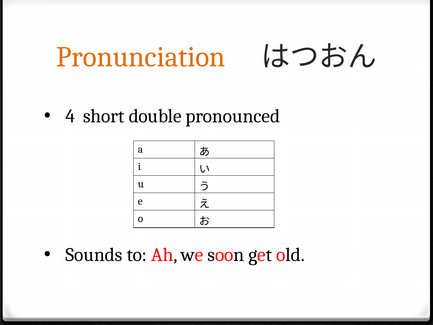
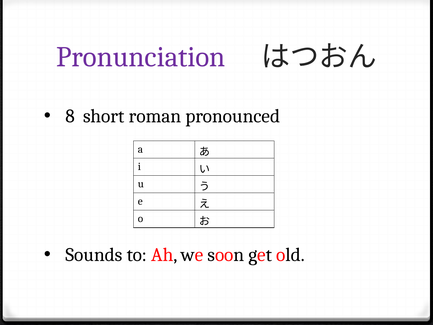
Pronunciation colour: orange -> purple
4: 4 -> 8
double: double -> roman
